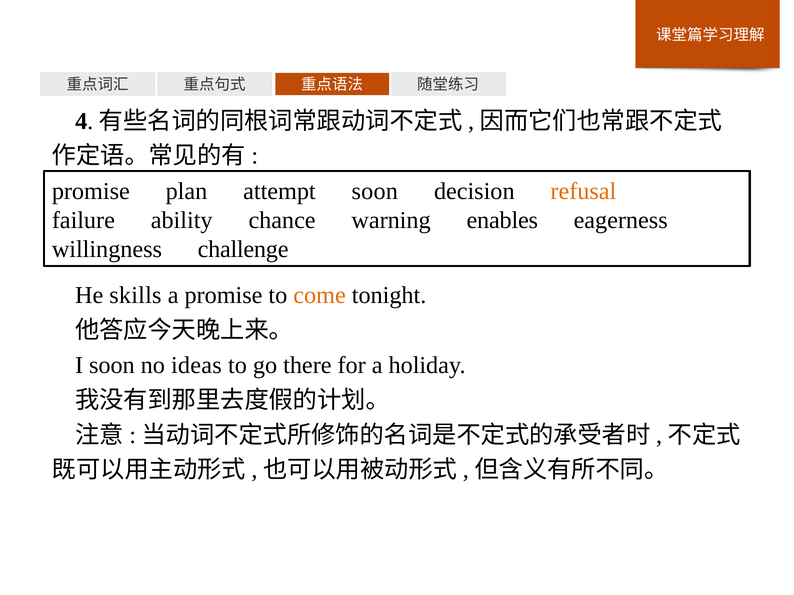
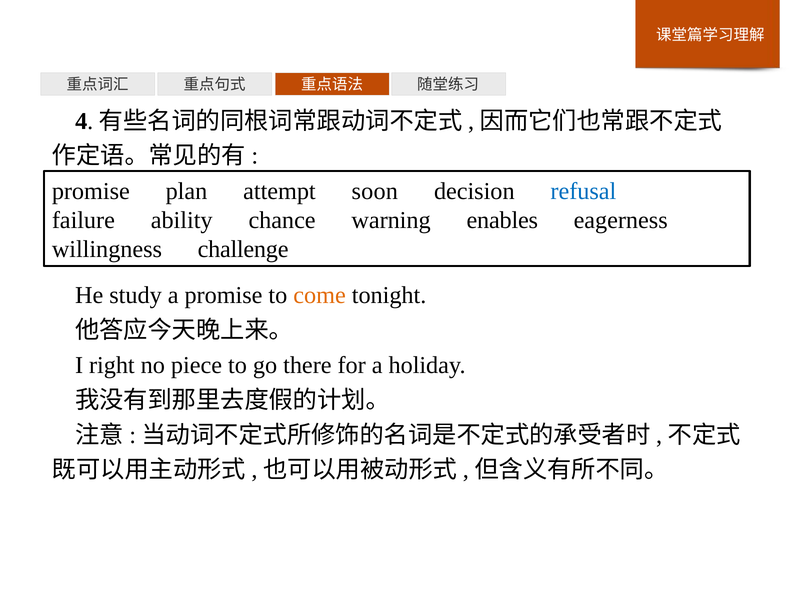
refusal colour: orange -> blue
skills: skills -> study
I soon: soon -> right
ideas: ideas -> piece
